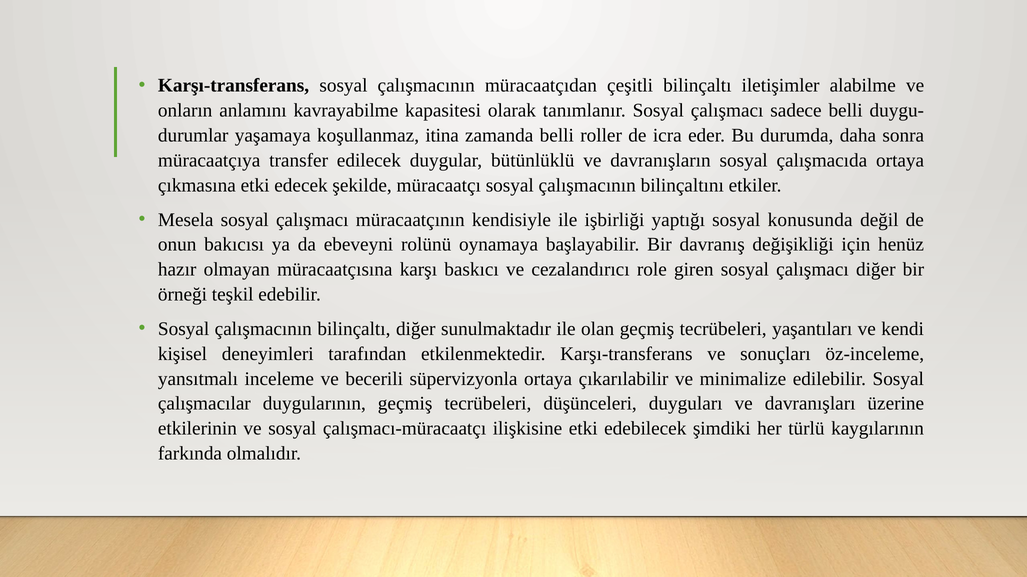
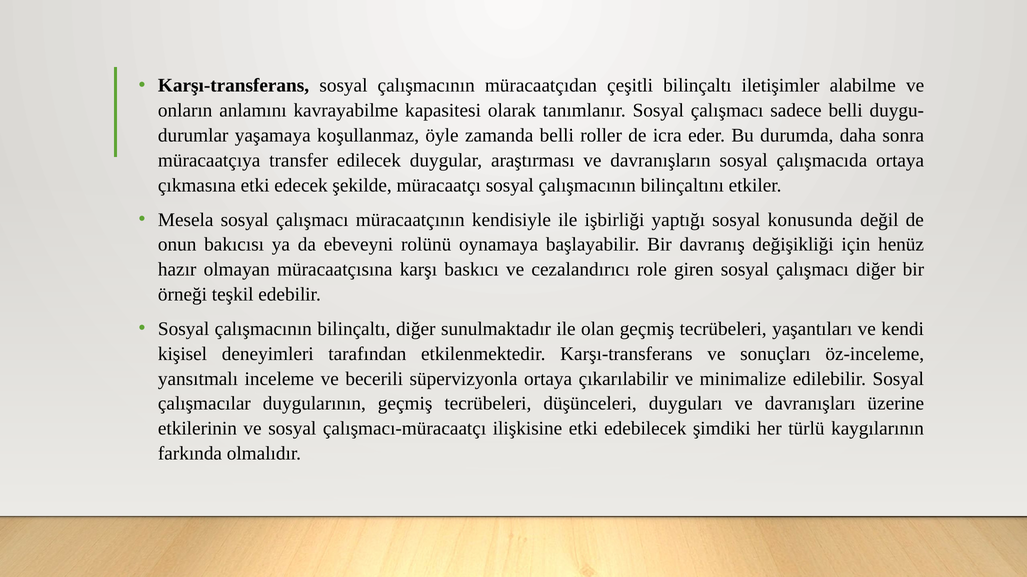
itina: itina -> öyle
bütünlüklü: bütünlüklü -> araştırması
